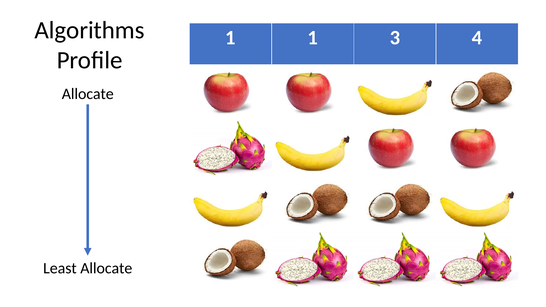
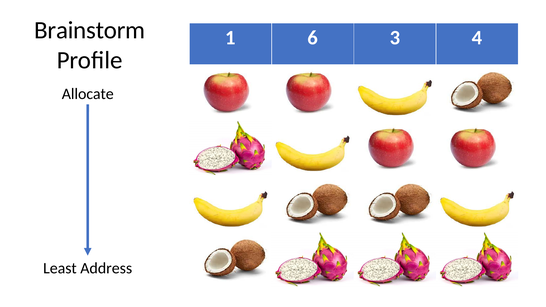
Algorithms: Algorithms -> Brainstorm
1 1: 1 -> 6
Least Allocate: Allocate -> Address
